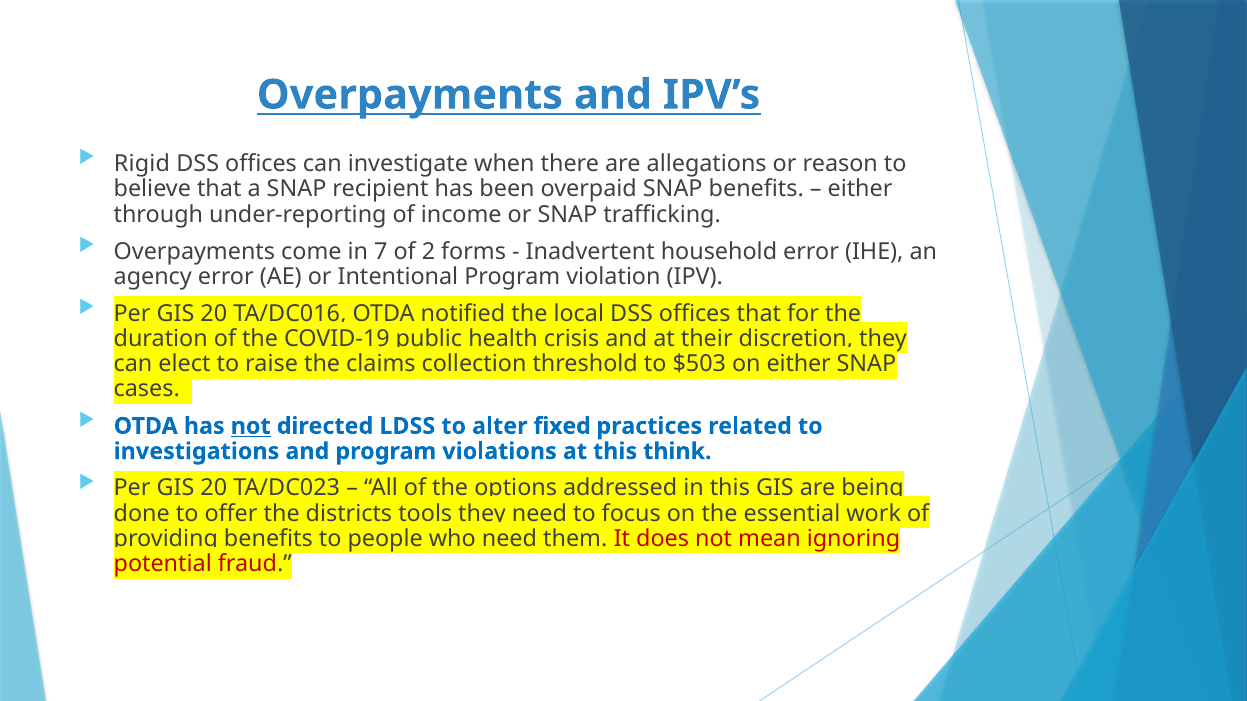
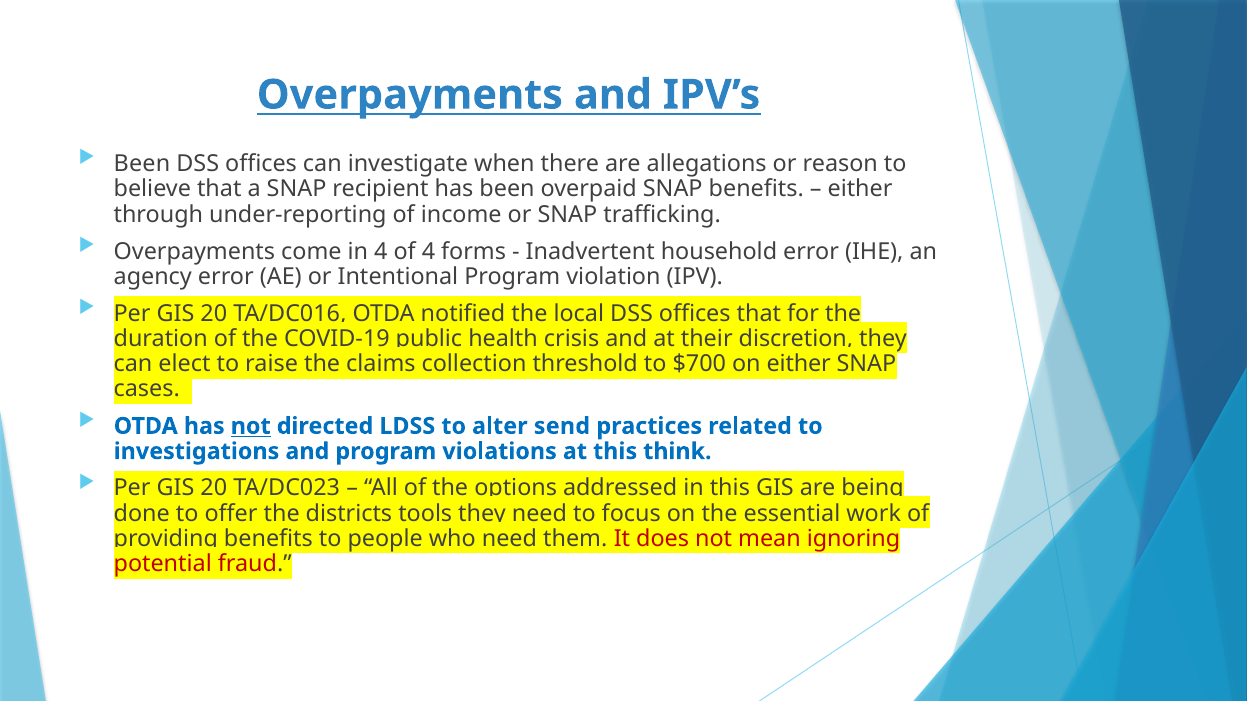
Rigid at (142, 164): Rigid -> Been
in 7: 7 -> 4
of 2: 2 -> 4
$503: $503 -> $700
fixed: fixed -> send
